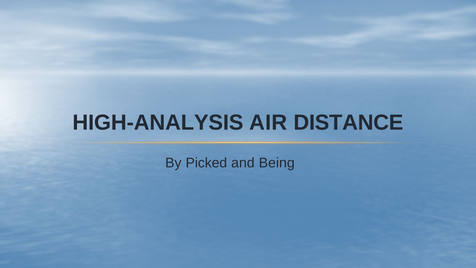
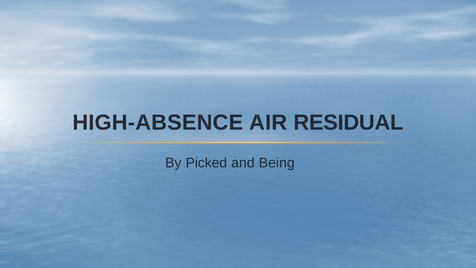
HIGH-ANALYSIS: HIGH-ANALYSIS -> HIGH-ABSENCE
DISTANCE: DISTANCE -> RESIDUAL
